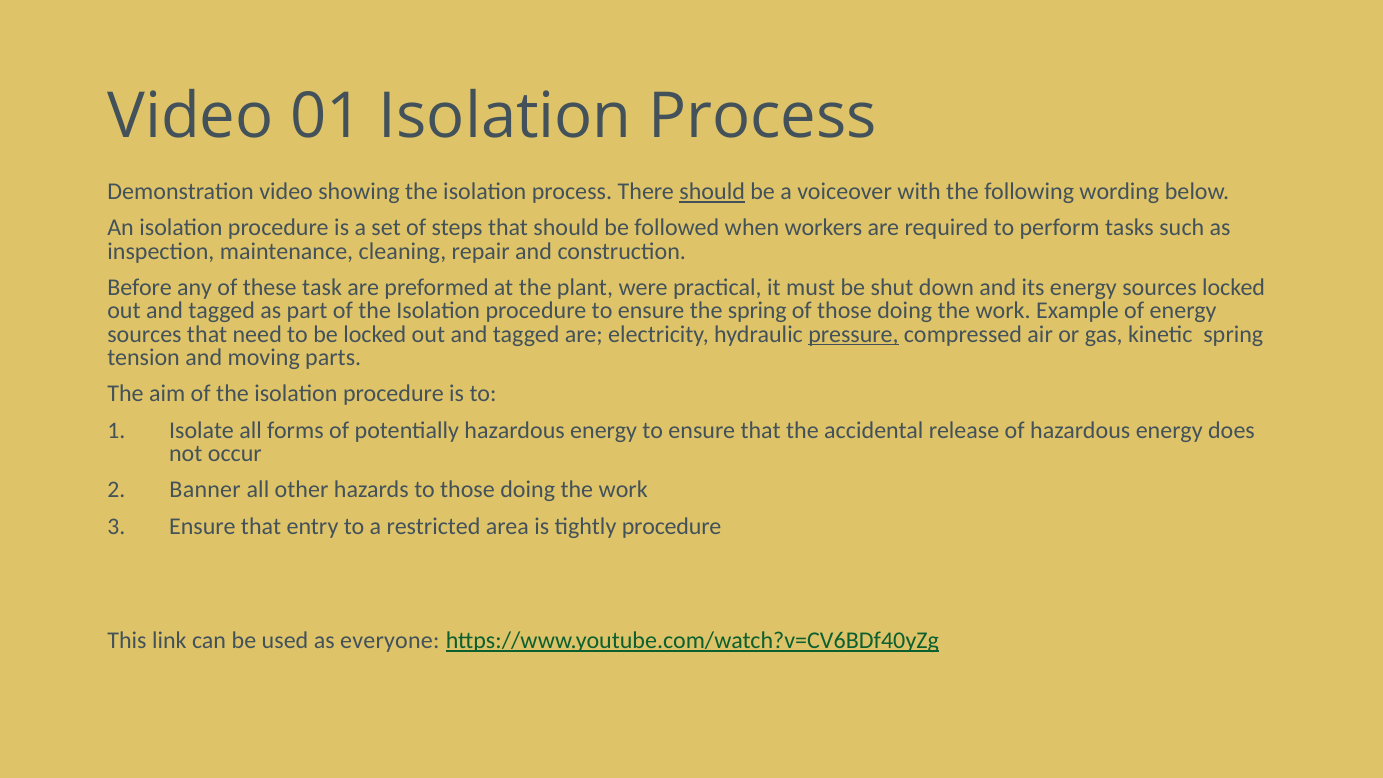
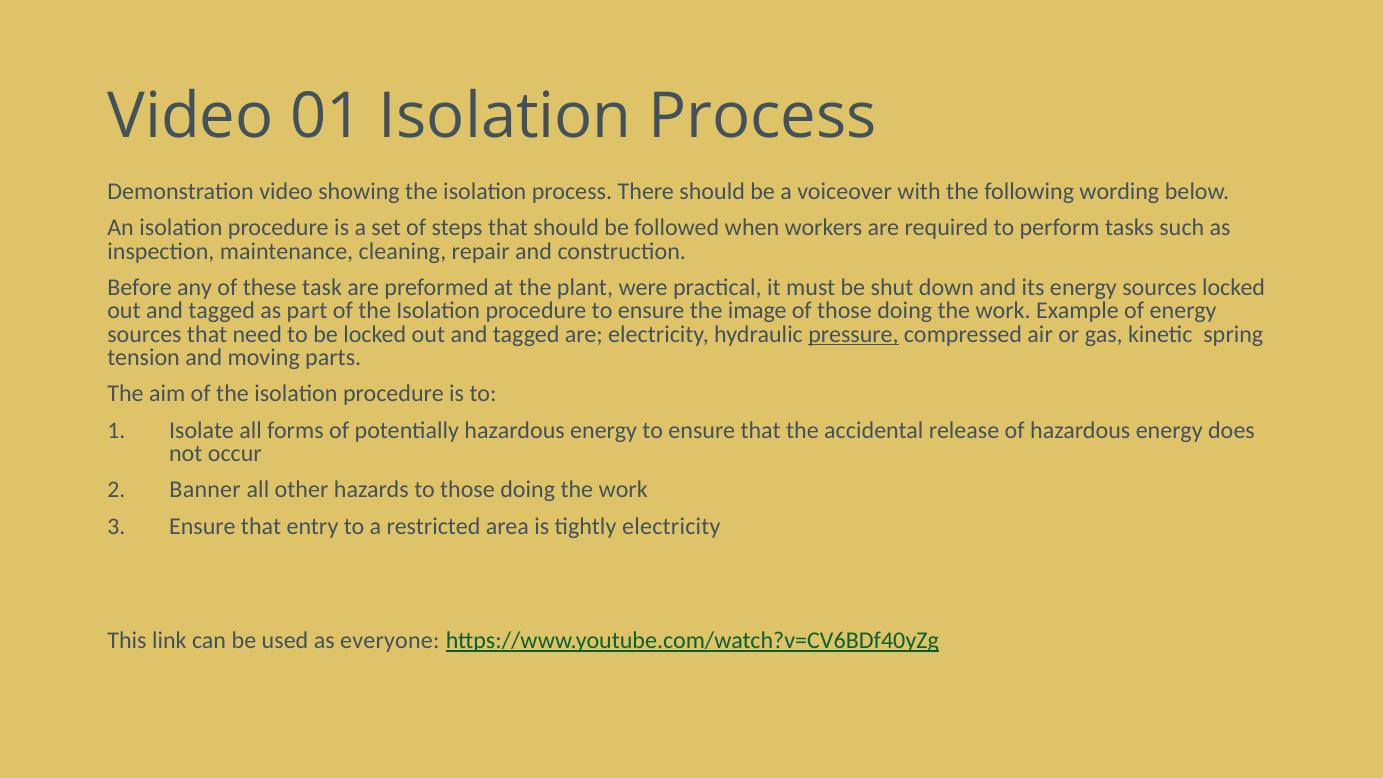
should at (712, 192) underline: present -> none
the spring: spring -> image
tightly procedure: procedure -> electricity
